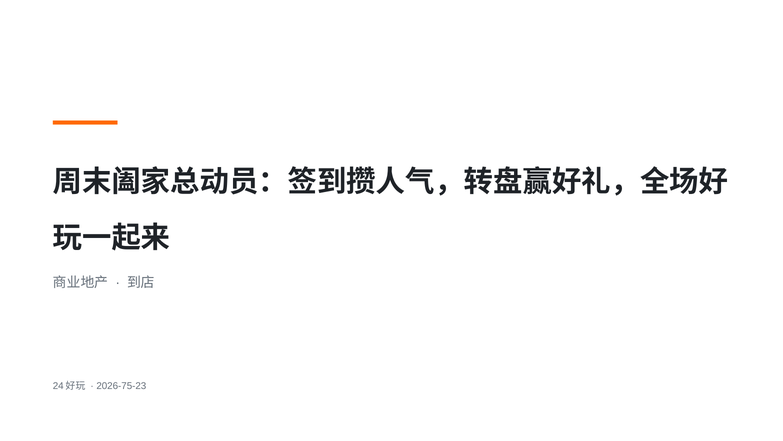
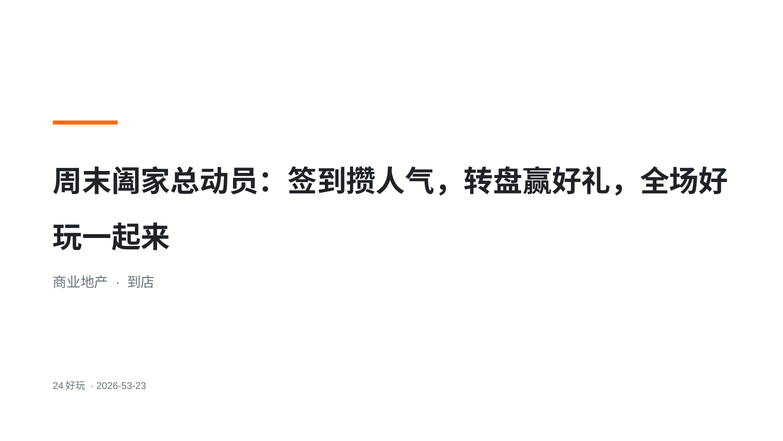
2026-75-23: 2026-75-23 -> 2026-53-23
